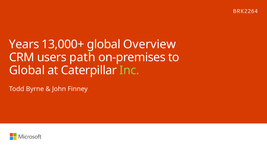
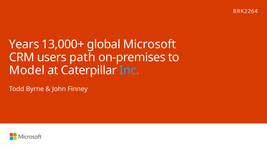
Overview: Overview -> Microsoft
Global at (27, 70): Global -> Model
Inc colour: light green -> light blue
